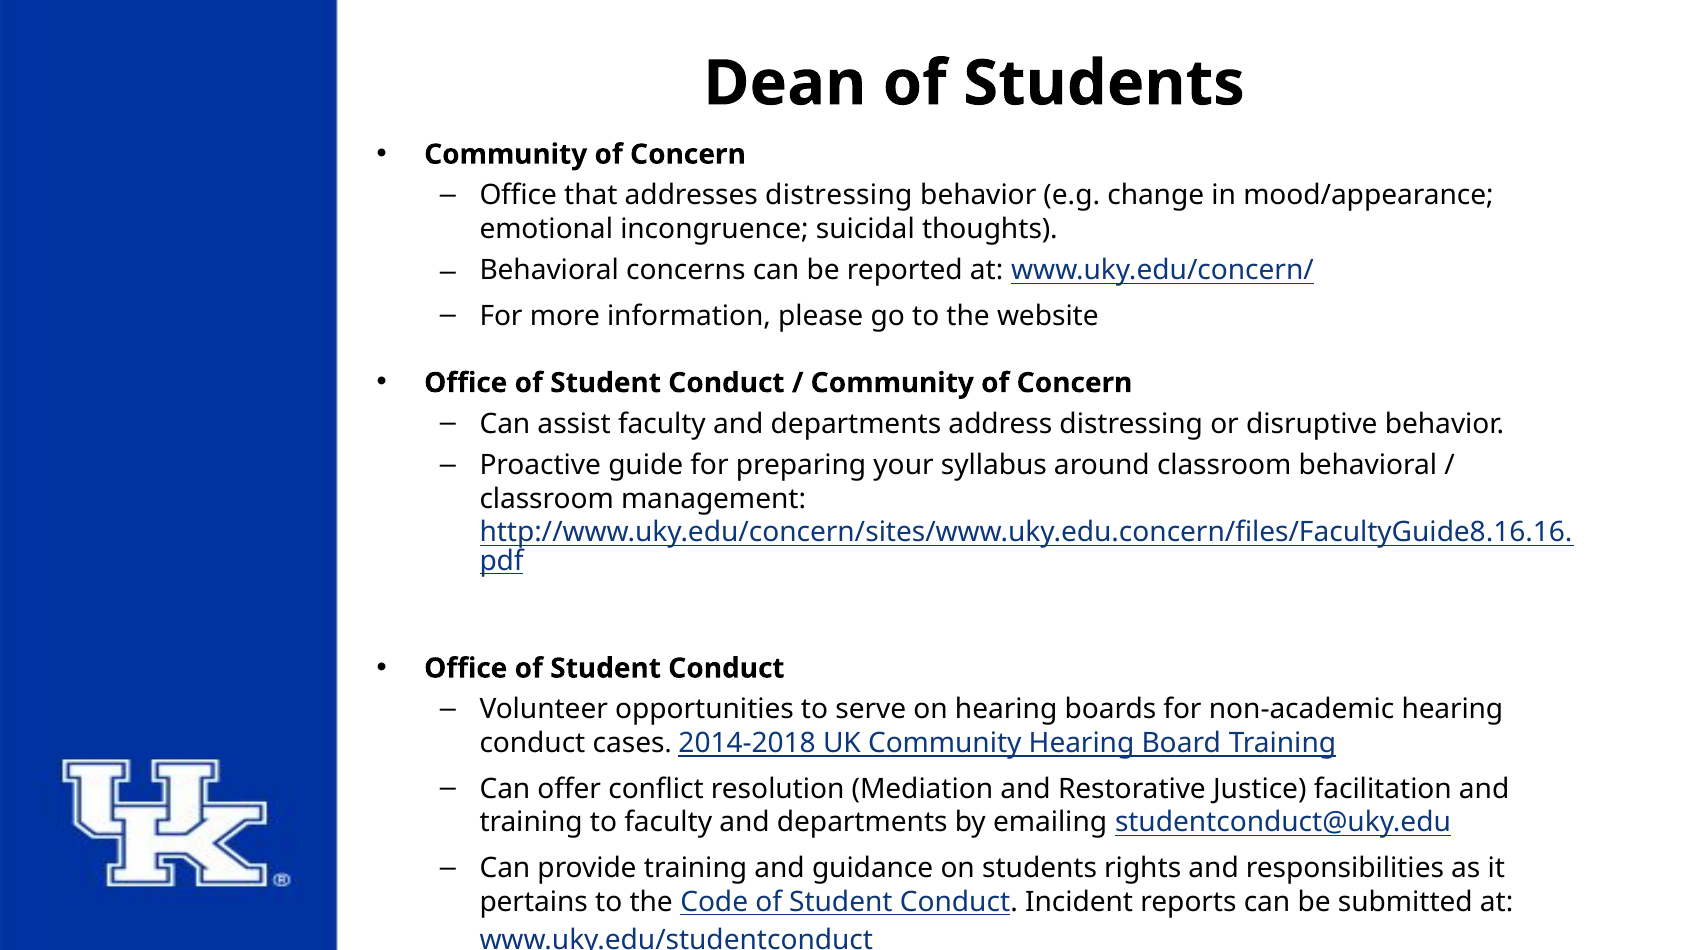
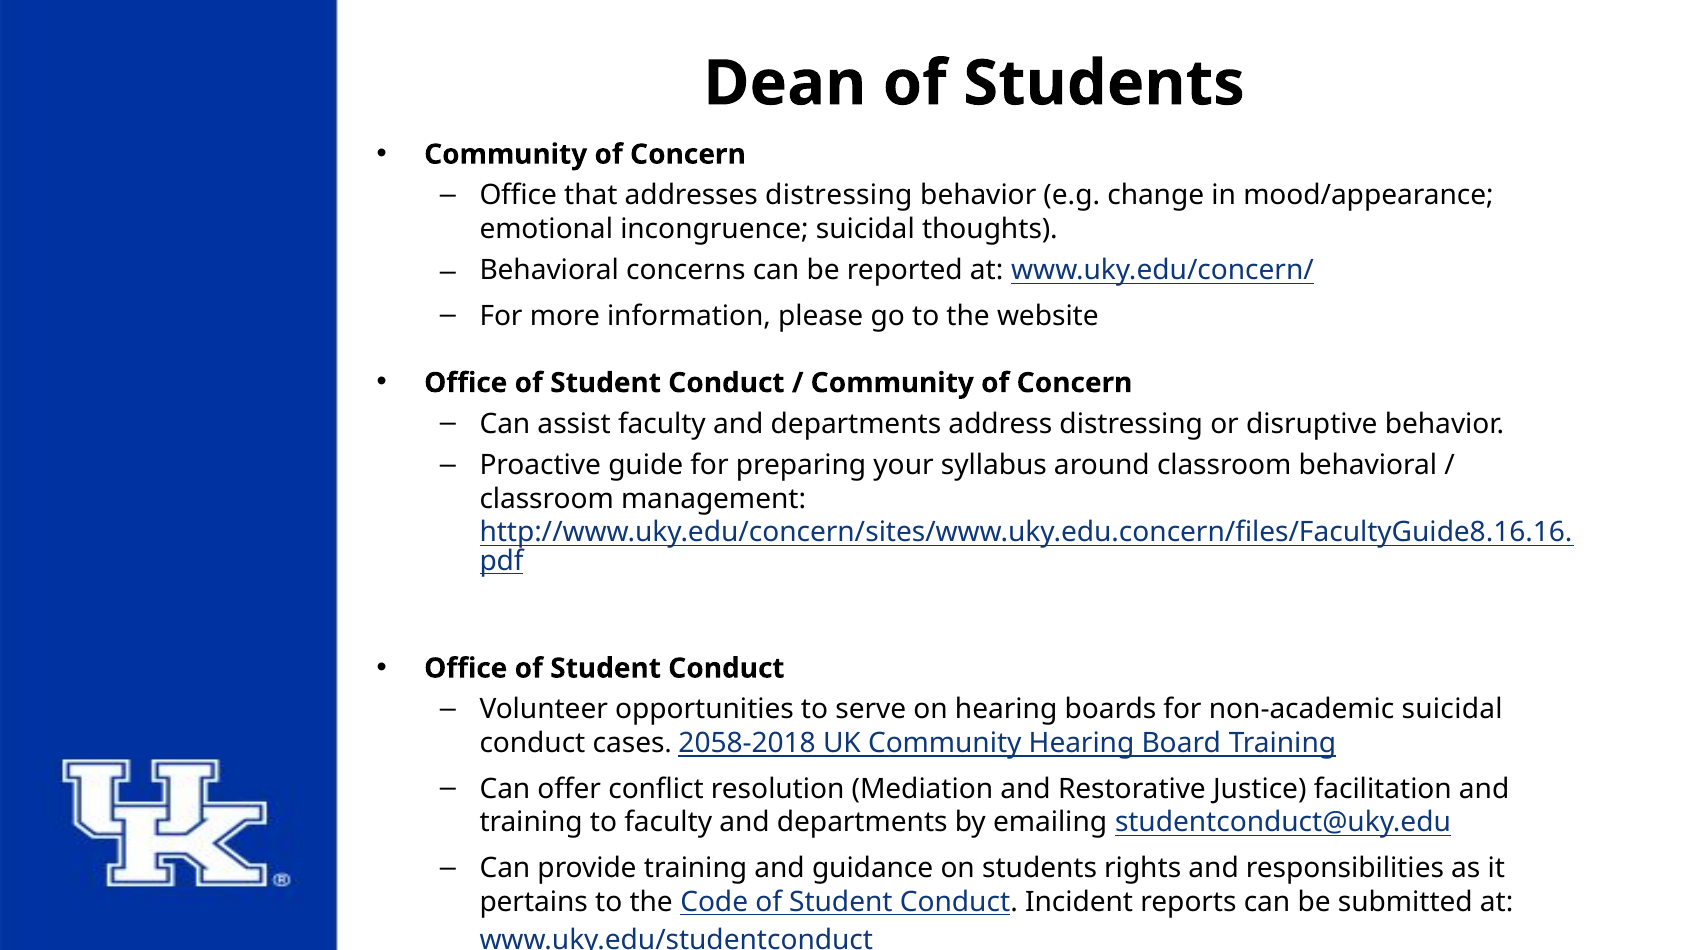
non-academic hearing: hearing -> suicidal
2014-2018: 2014-2018 -> 2058-2018
